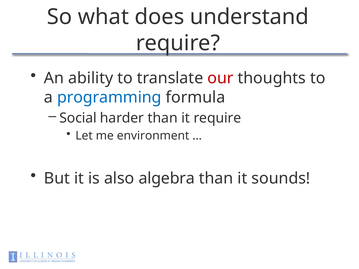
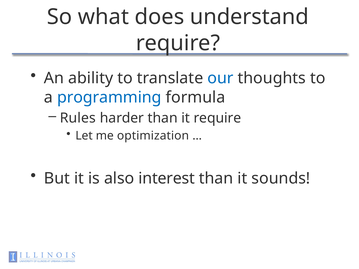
our colour: red -> blue
Social: Social -> Rules
environment: environment -> optimization
algebra: algebra -> interest
